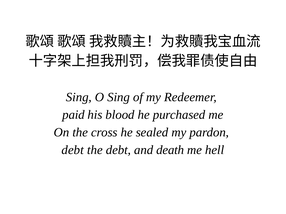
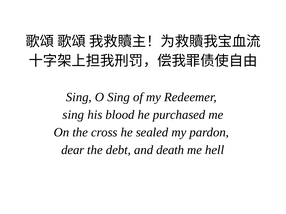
paid at (73, 115): paid -> sing
debt at (73, 150): debt -> dear
